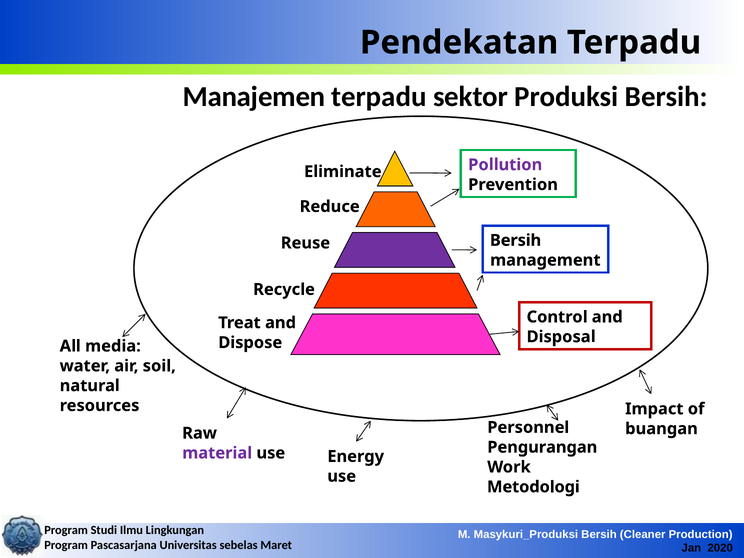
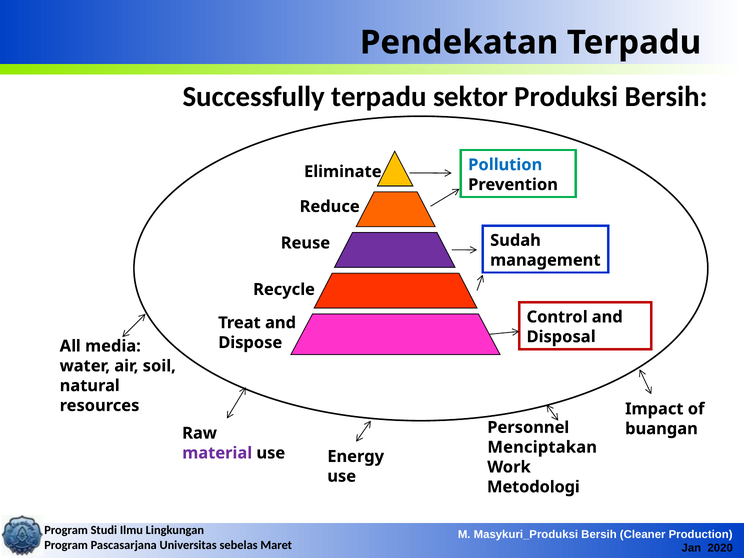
Manajemen: Manajemen -> Successfully
Pollution colour: purple -> blue
Bersih at (516, 240): Bersih -> Sudah
Pengurangan: Pengurangan -> Menciptakan
